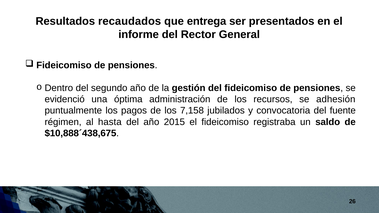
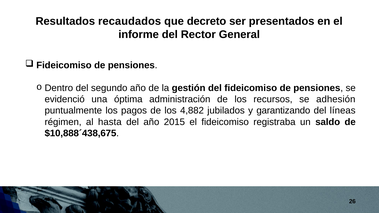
entrega: entrega -> decreto
7,158: 7,158 -> 4,882
convocatoria: convocatoria -> garantizando
fuente: fuente -> líneas
